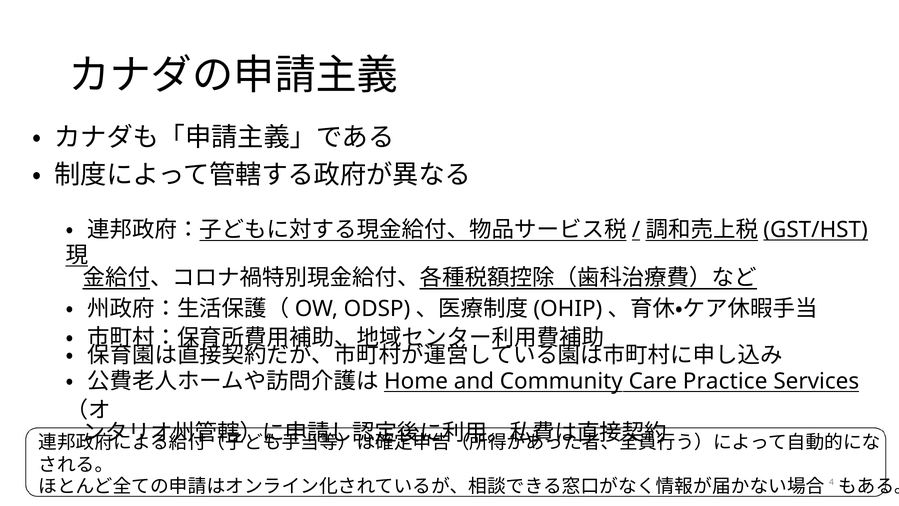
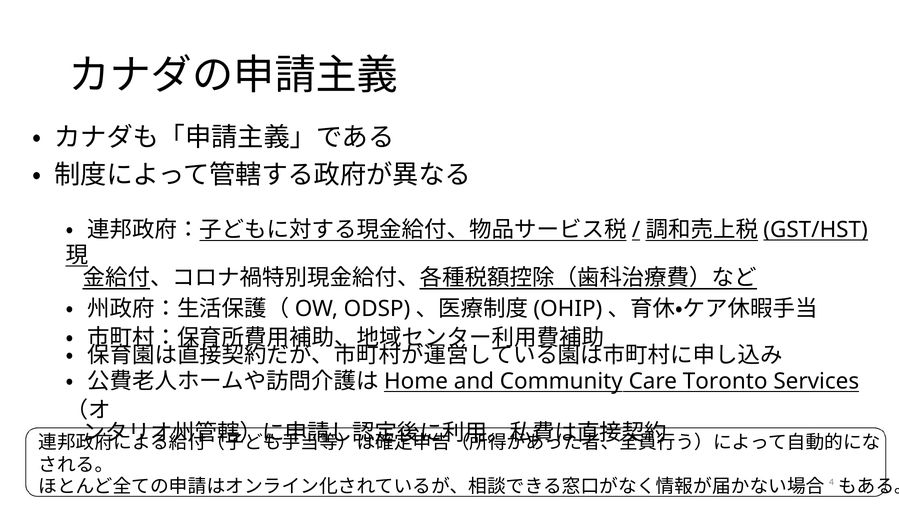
Practice: Practice -> Toronto
